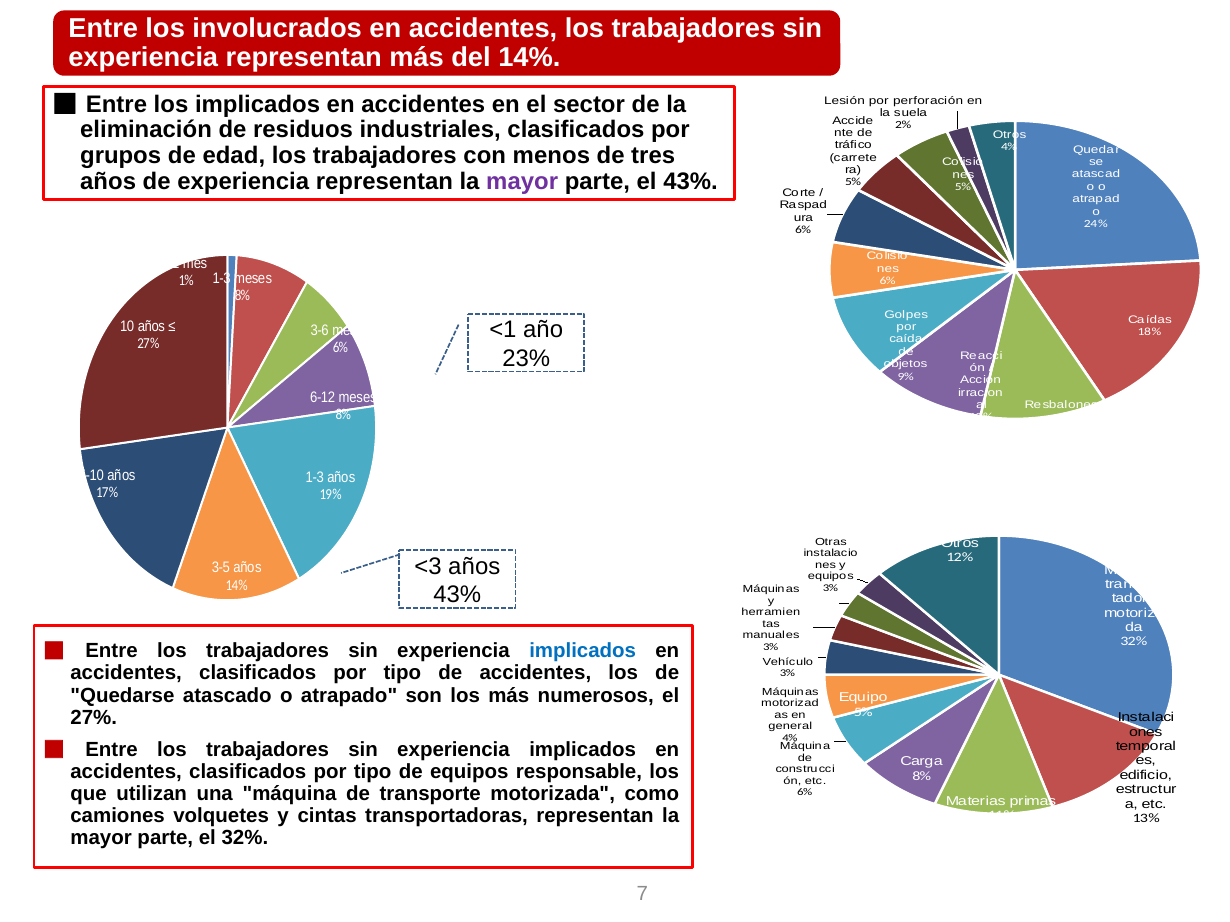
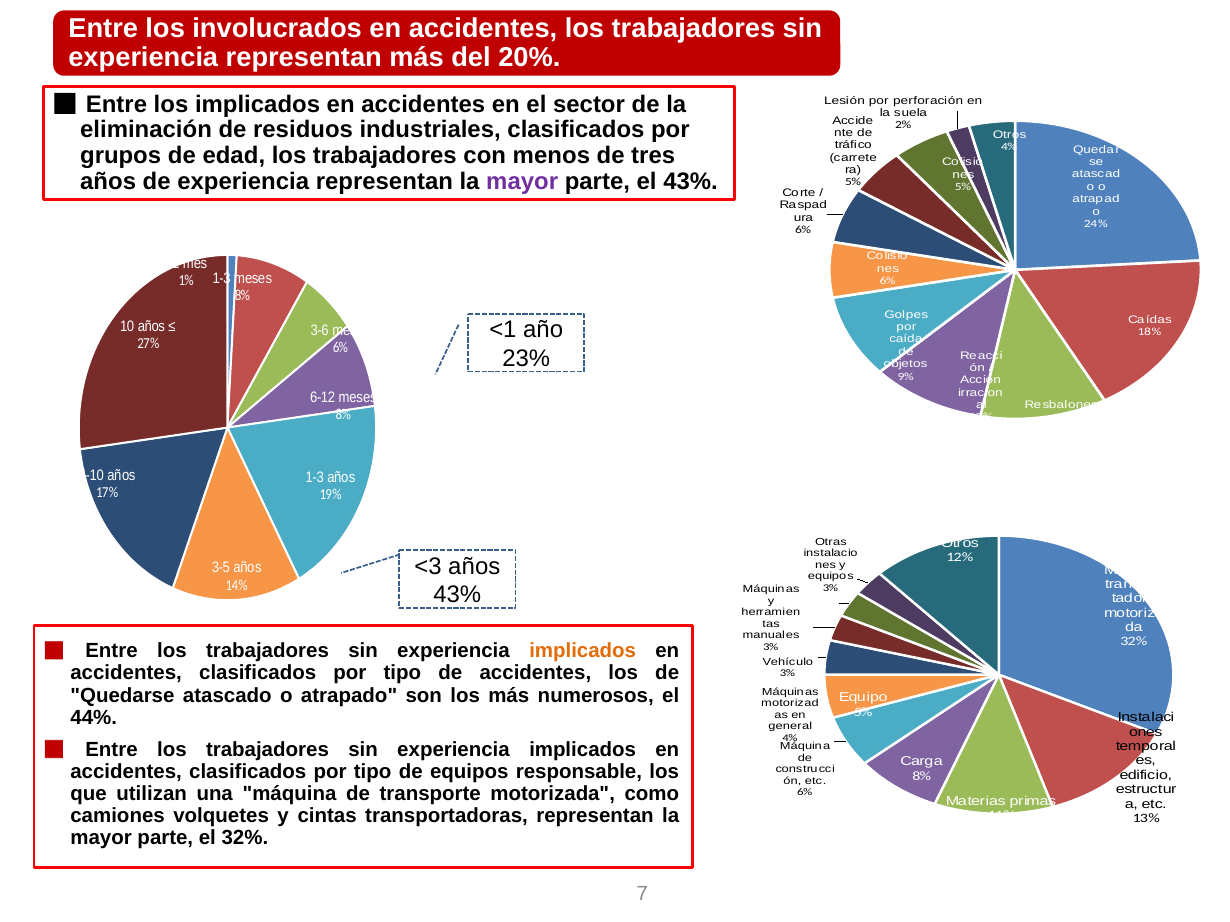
del 14%: 14% -> 20%
implicados at (583, 651) colour: blue -> orange
27% at (94, 718): 27% -> 44%
